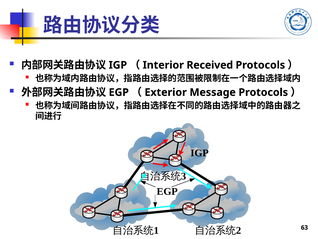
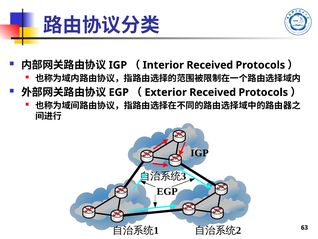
Message at (213, 92): Message -> Received
